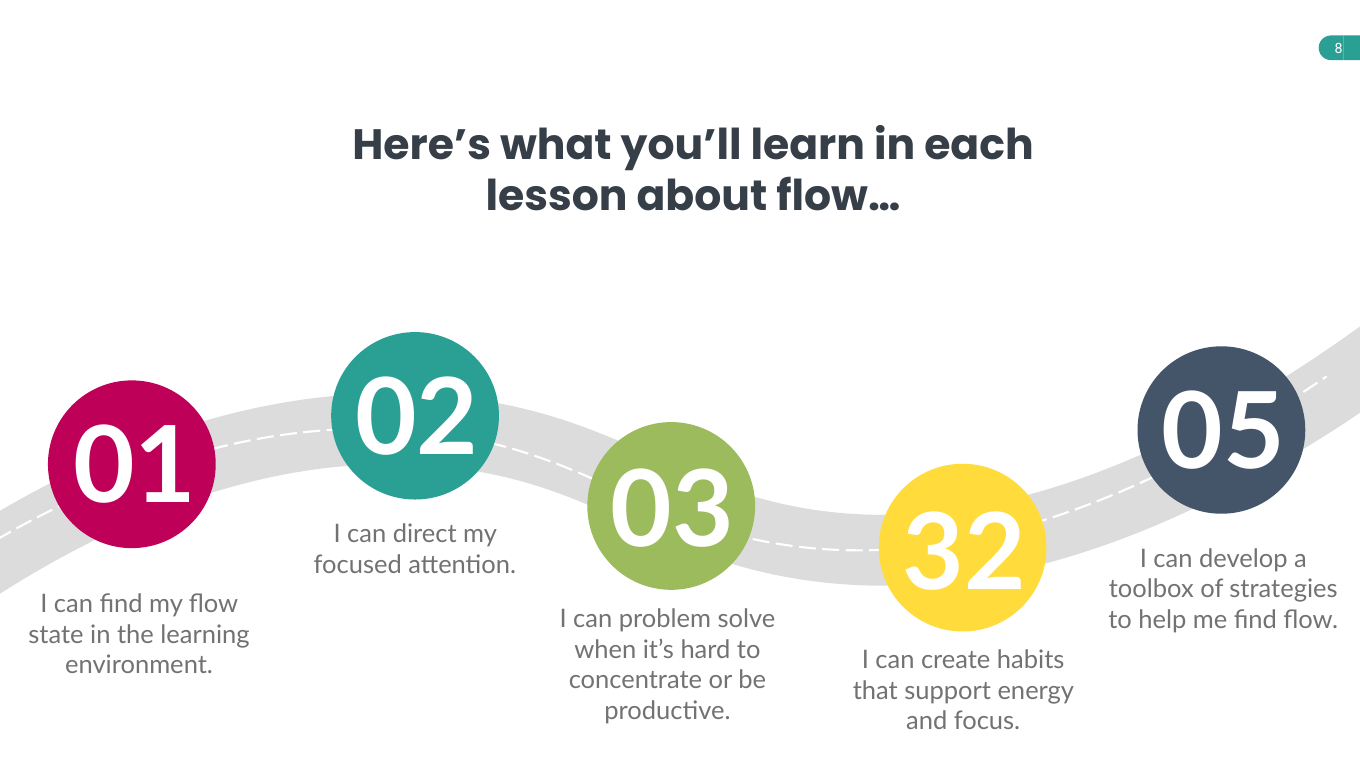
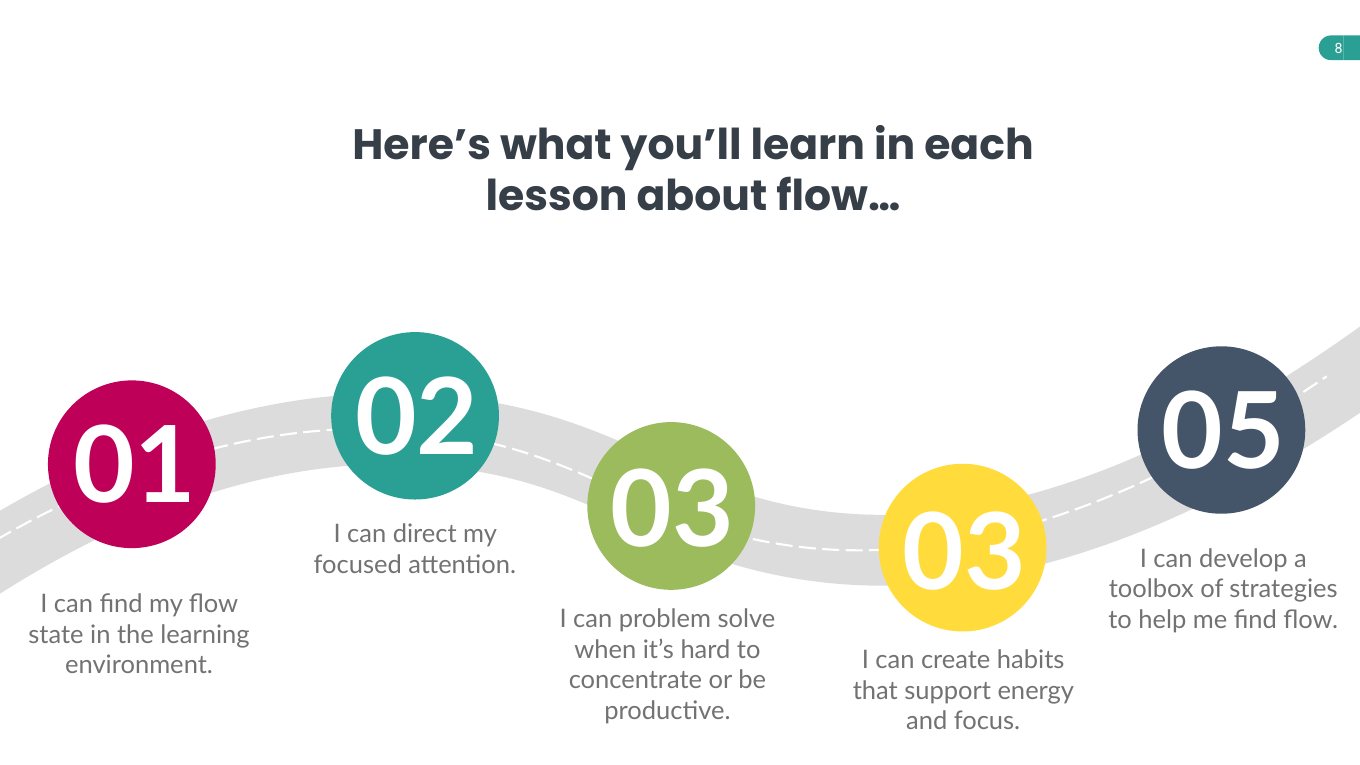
03 32: 32 -> 03
